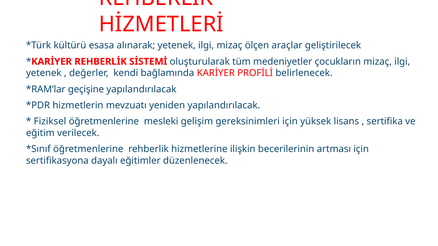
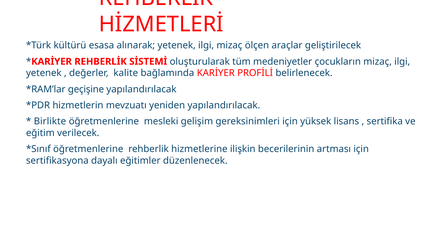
kendi: kendi -> kalite
Fiziksel: Fiziksel -> Birlikte
